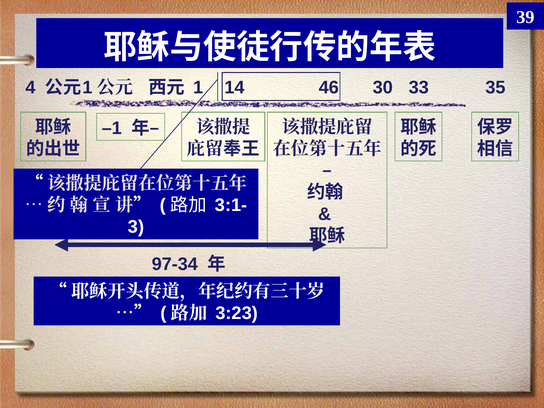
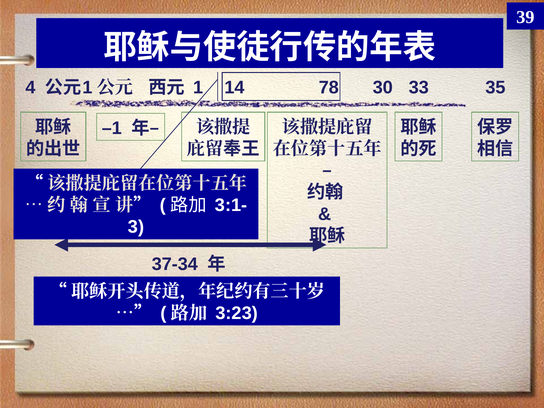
46: 46 -> 78
97-34: 97-34 -> 37-34
